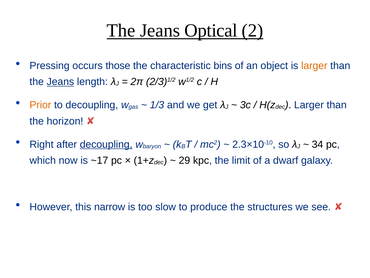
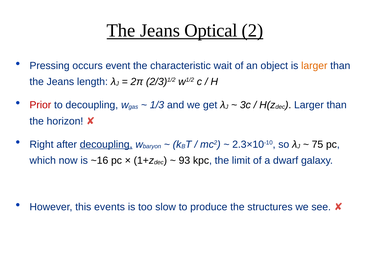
those: those -> event
bins: bins -> wait
Jeans at (60, 82) underline: present -> none
Prior colour: orange -> red
34: 34 -> 75
~17: ~17 -> ~16
29: 29 -> 93
narrow: narrow -> events
